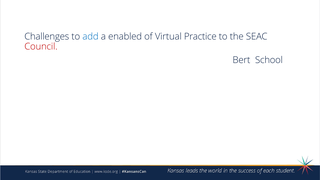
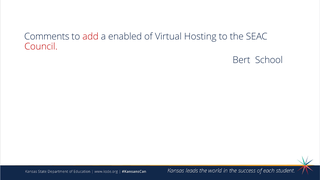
Challenges: Challenges -> Comments
add colour: blue -> red
Practice: Practice -> Hosting
